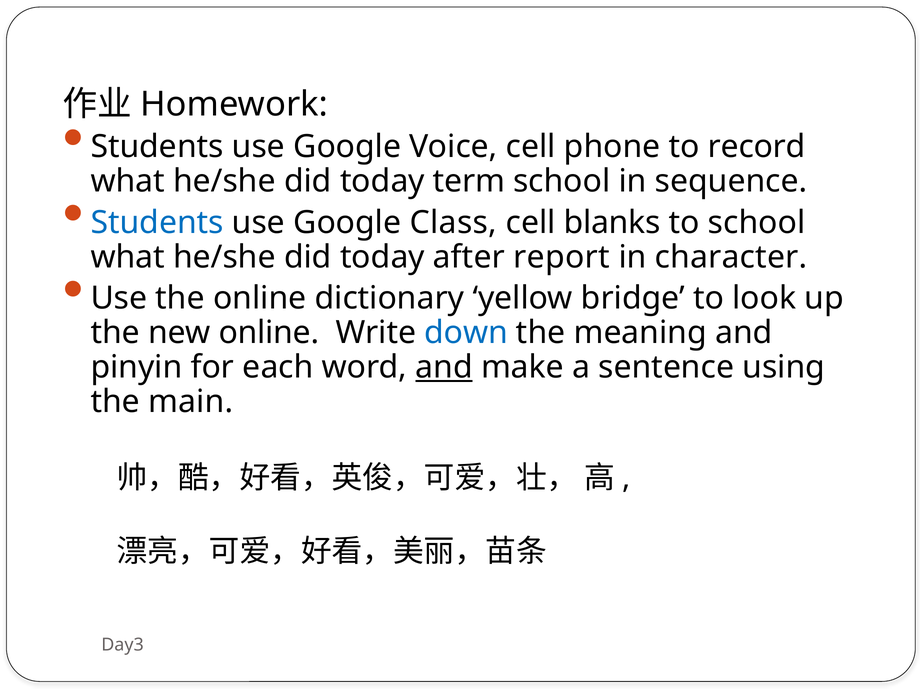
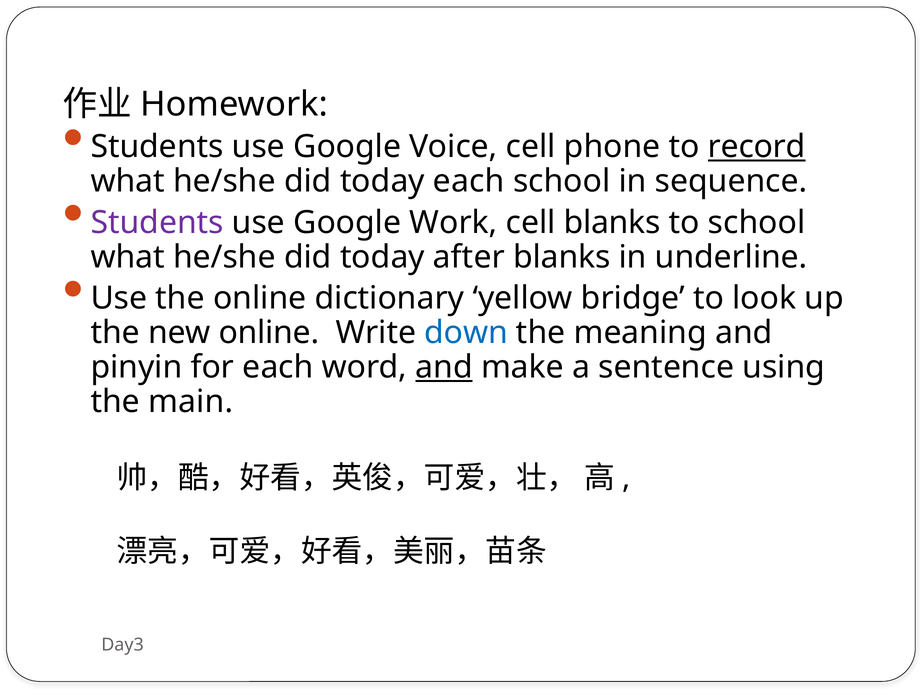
record underline: none -> present
today term: term -> each
Students at (157, 223) colour: blue -> purple
Class: Class -> Work
after report: report -> blanks
character: character -> underline
